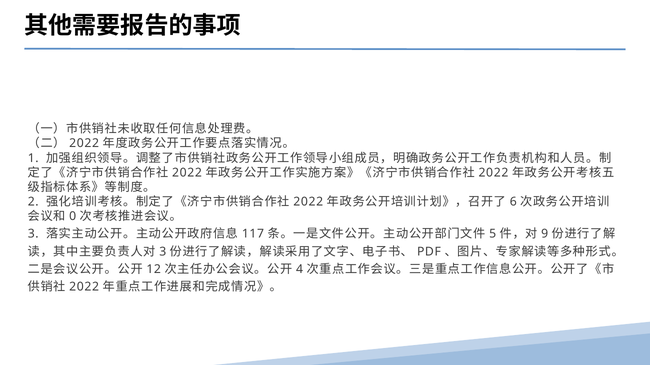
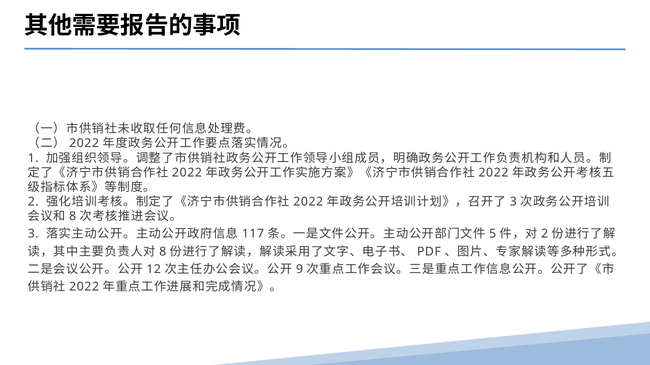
6 at (513, 202): 6 -> 3
0 at (73, 217): 0 -> 8
9 at (545, 234): 9 -> 2
3 at (163, 252): 3 -> 8
4: 4 -> 9
